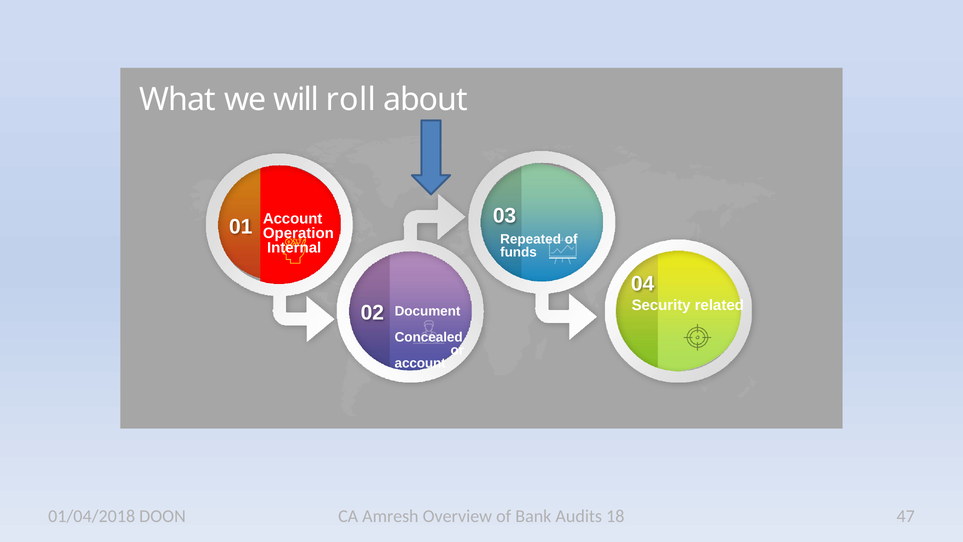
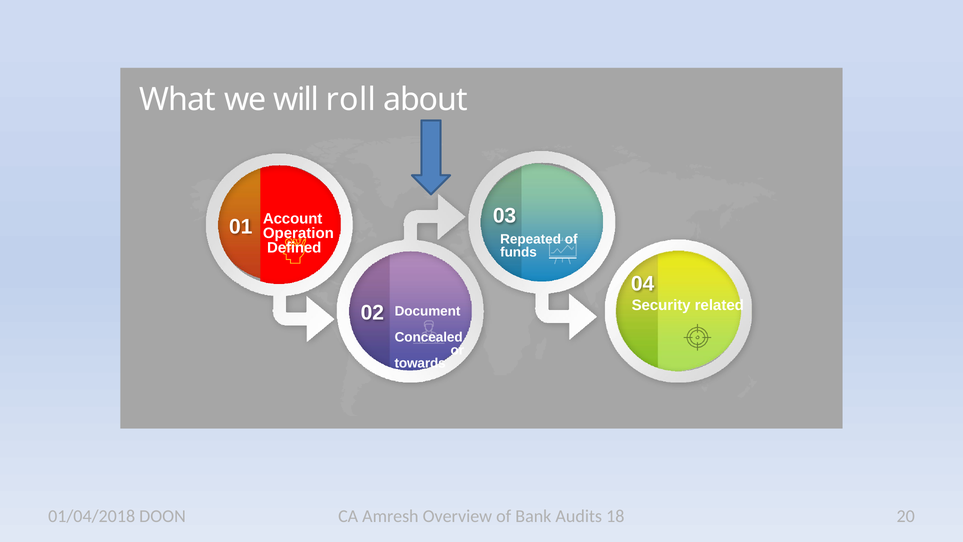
Internal: Internal -> Defined
account at (420, 363): account -> towards
47: 47 -> 20
